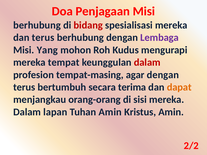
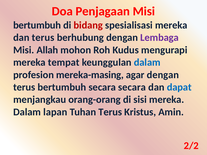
berhubung at (37, 25): berhubung -> bertumbuh
Yang: Yang -> Allah
dalam at (147, 62) colour: red -> blue
tempat-masing: tempat-masing -> mereka-masing
secara terima: terima -> secara
dapat colour: orange -> blue
Tuhan Amin: Amin -> Terus
